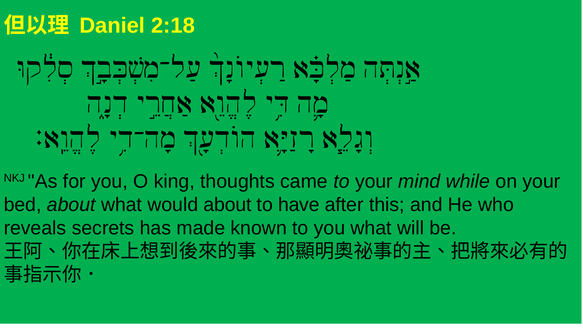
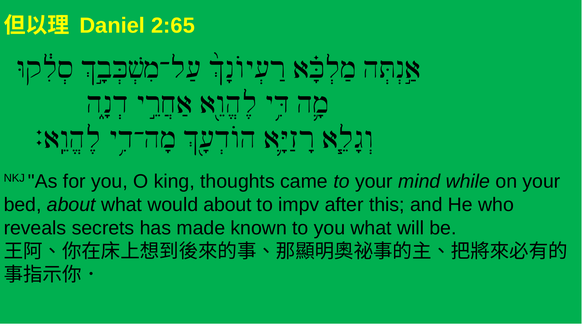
2:18: 2:18 -> 2:65
have: have -> impv
